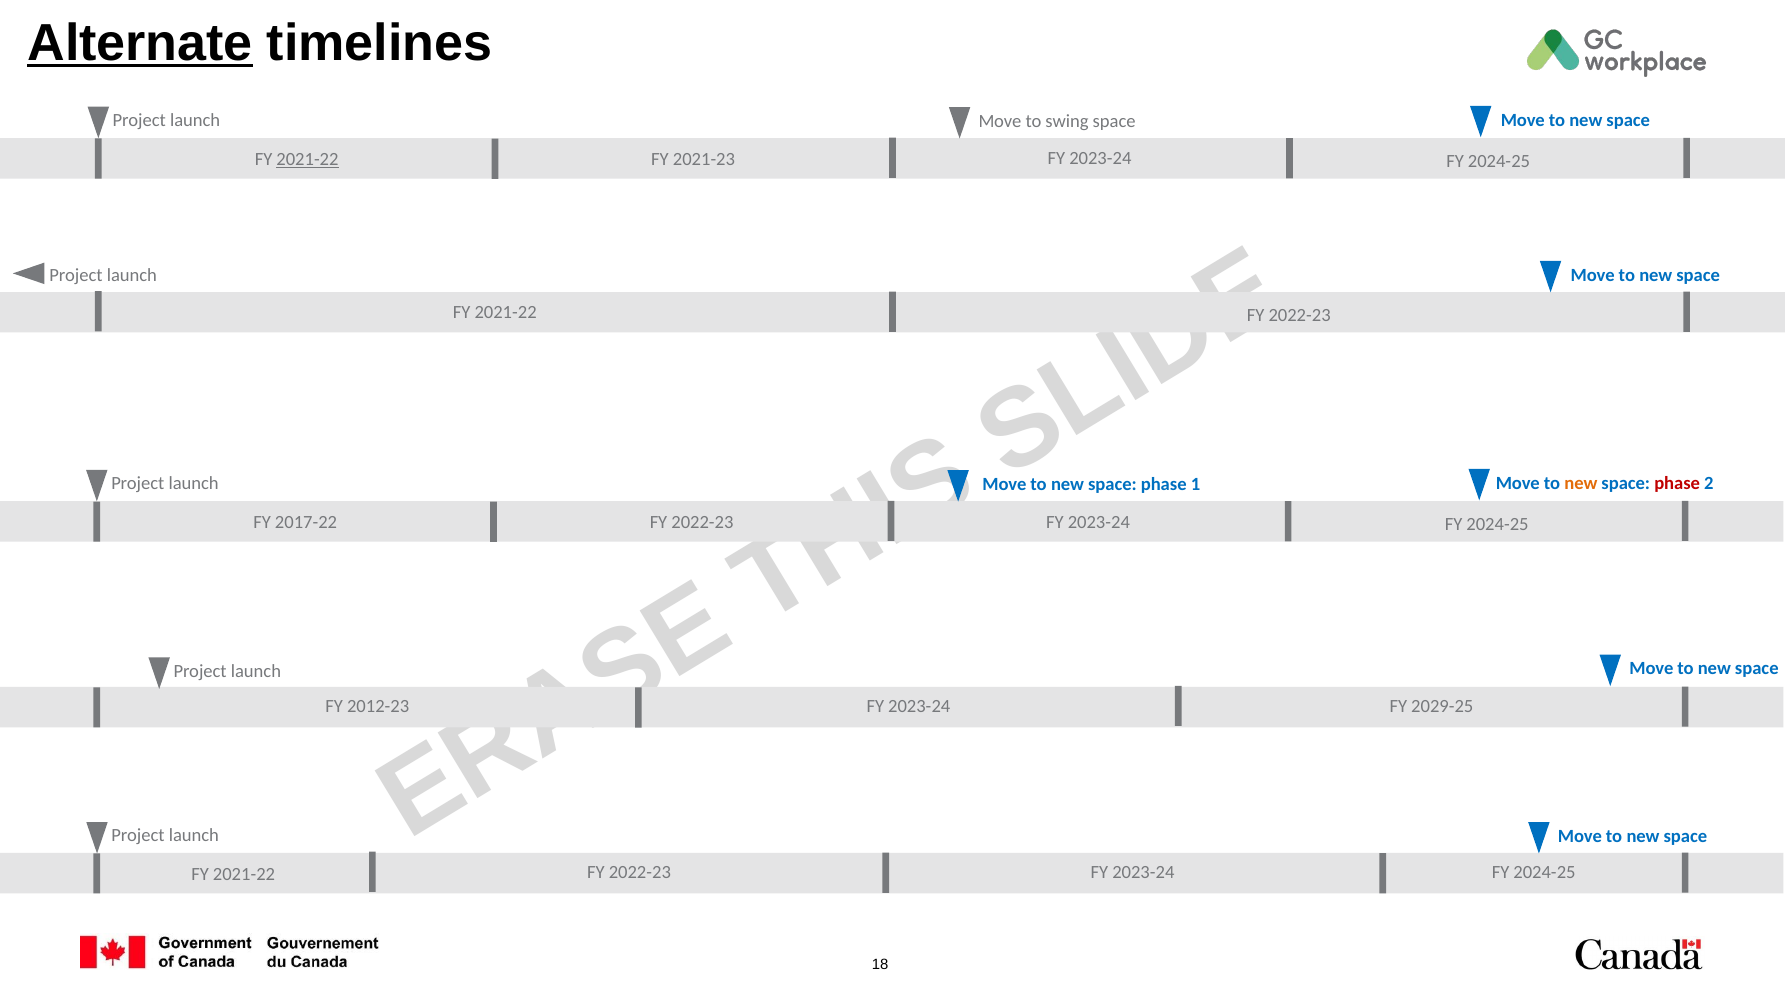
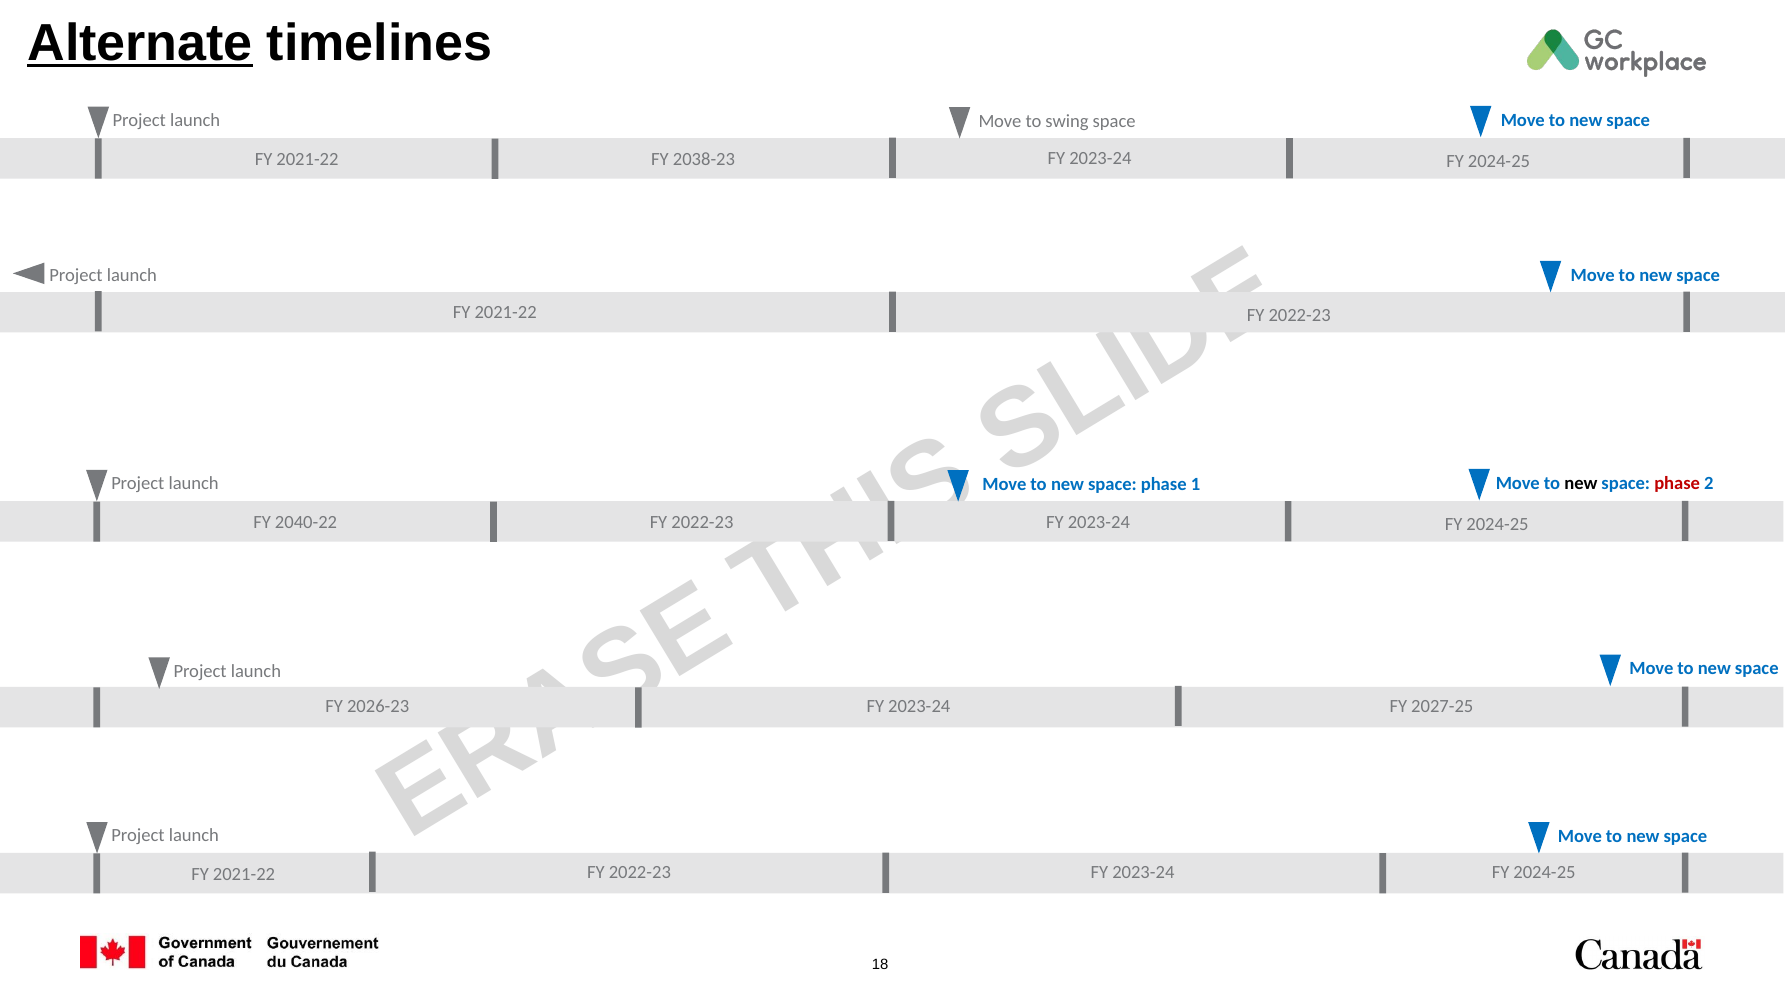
2021-22 at (308, 159) underline: present -> none
2021-23: 2021-23 -> 2038-23
new at (1581, 483) colour: orange -> black
2017-22: 2017-22 -> 2040-22
2029-25: 2029-25 -> 2027-25
2012-23: 2012-23 -> 2026-23
